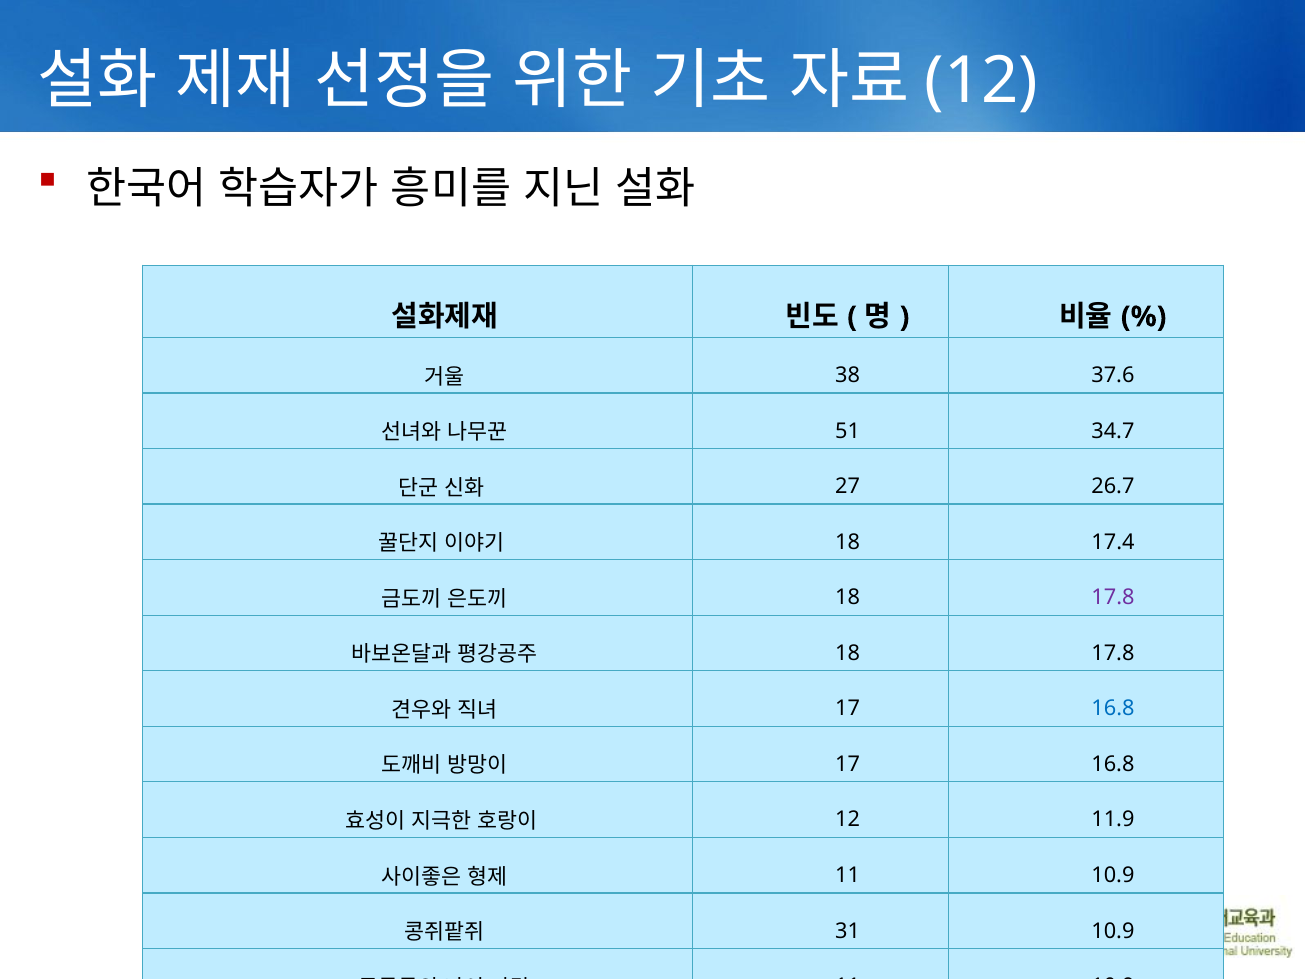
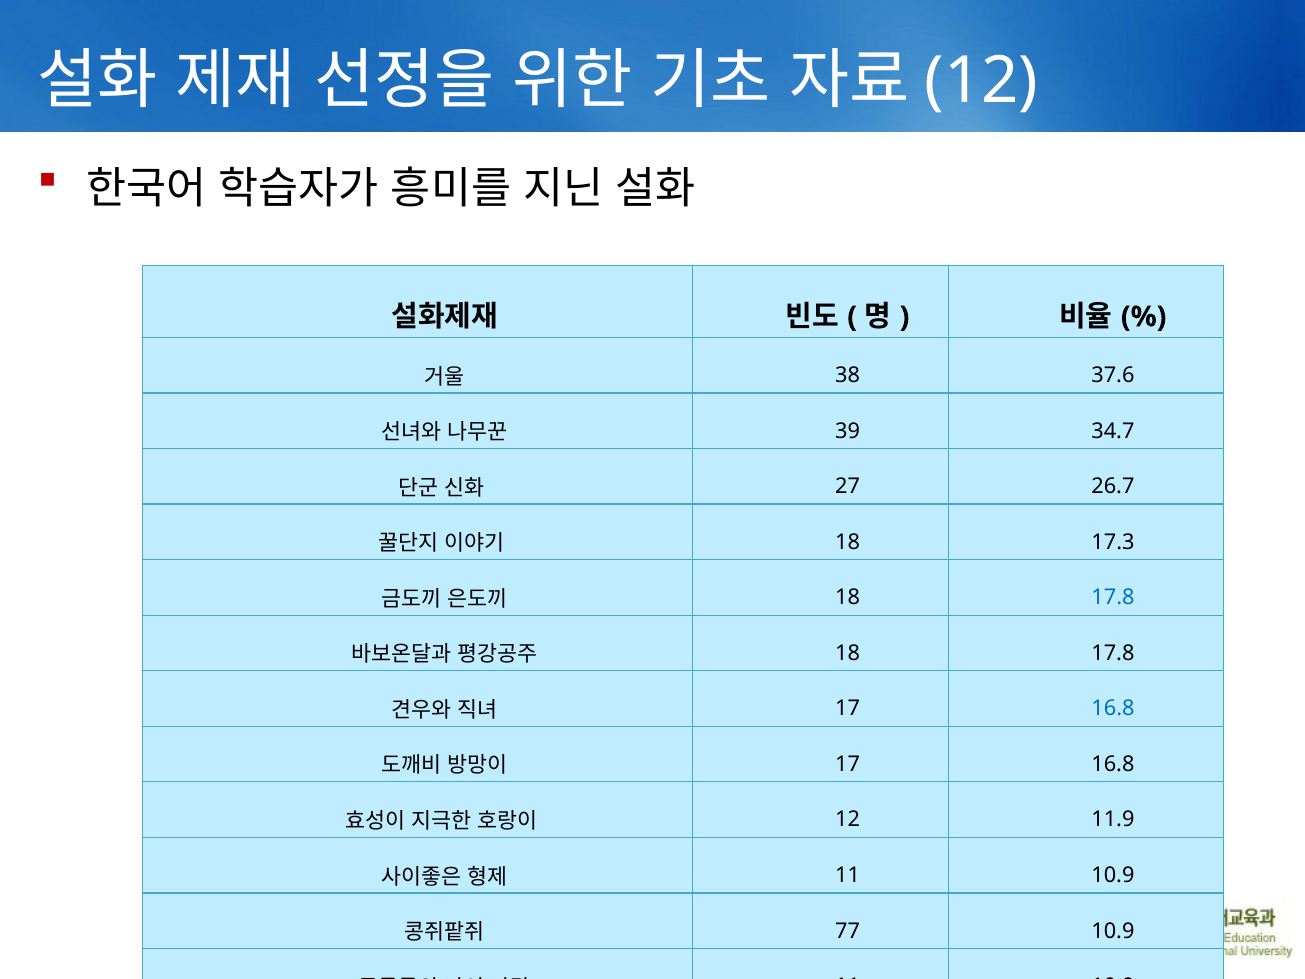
51: 51 -> 39
17.4: 17.4 -> 17.3
17.8 at (1113, 597) colour: purple -> blue
31: 31 -> 77
